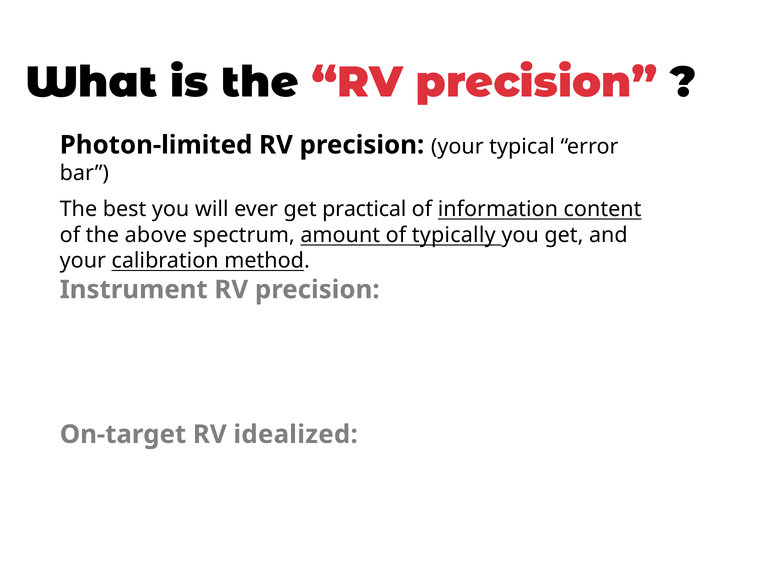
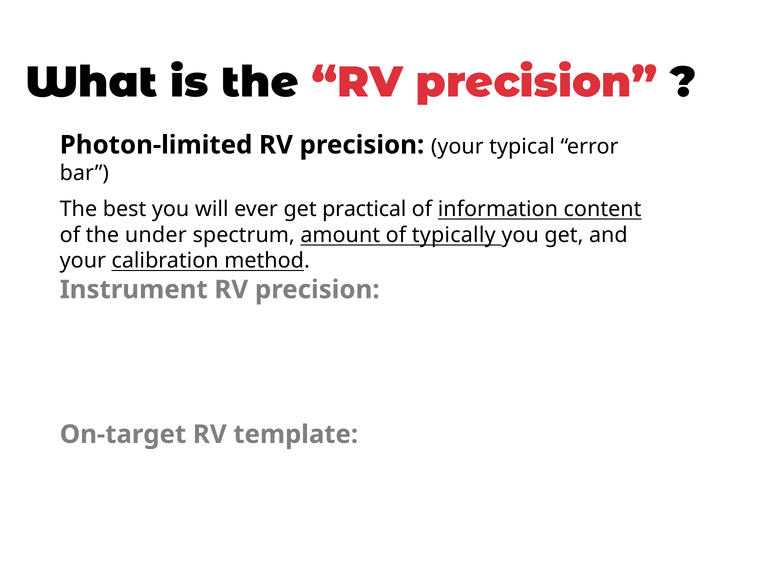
above: above -> under
idealized: idealized -> template
